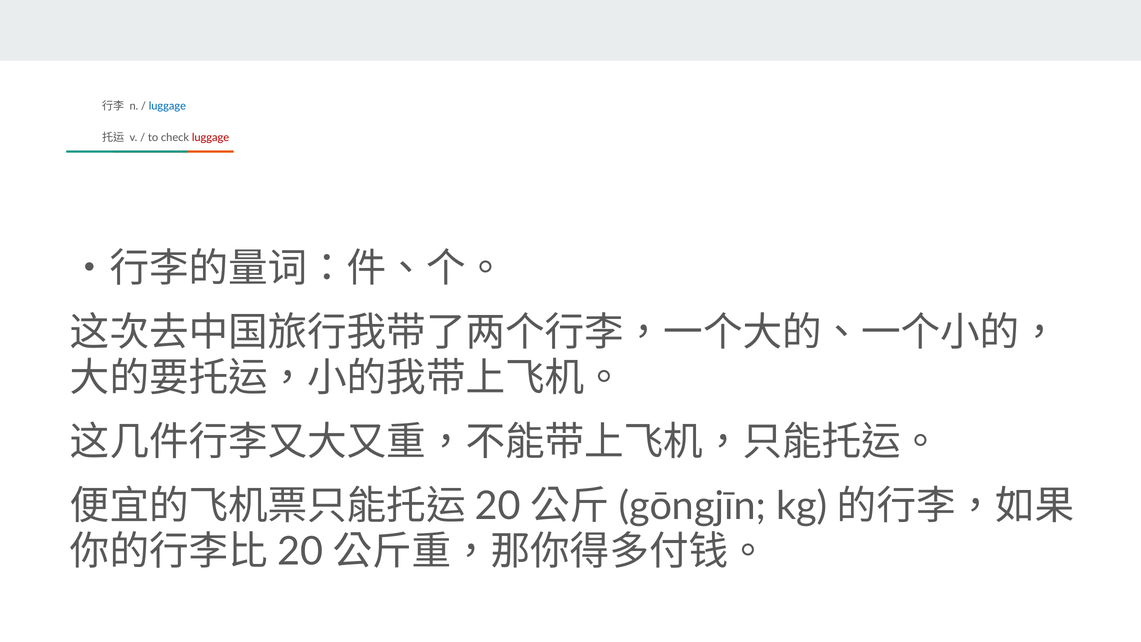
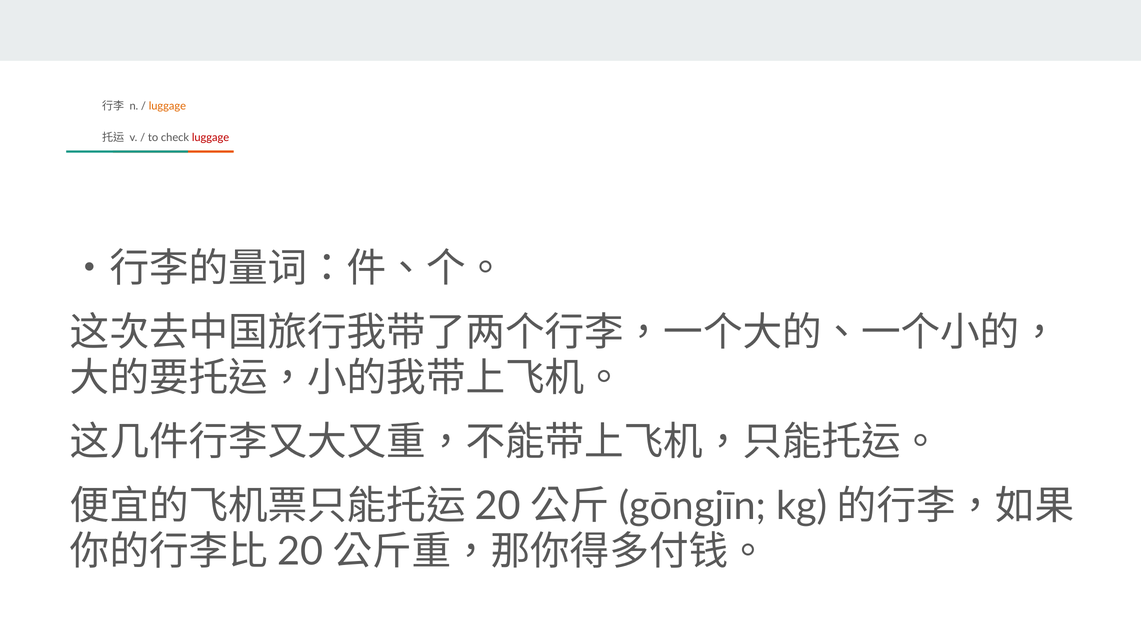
luggage at (167, 106) colour: blue -> orange
